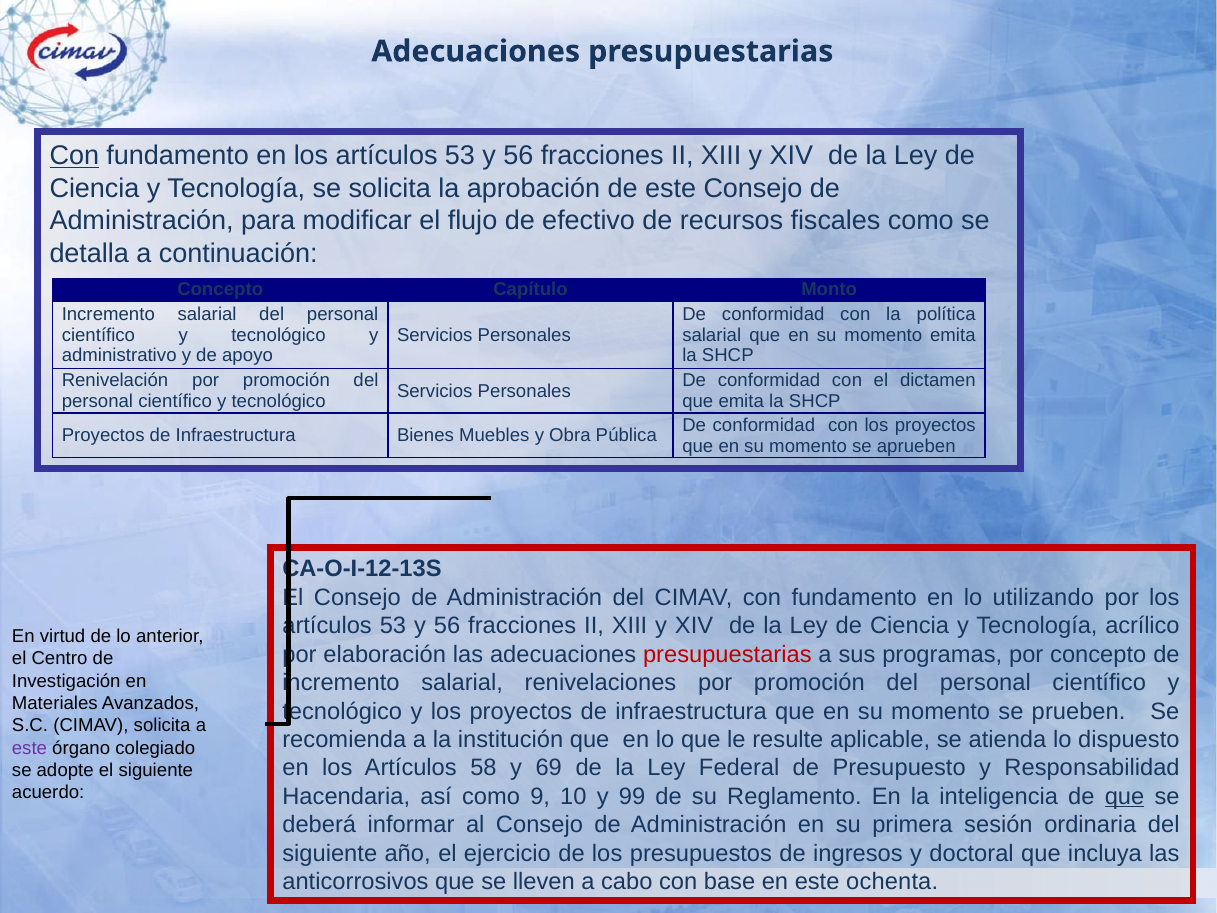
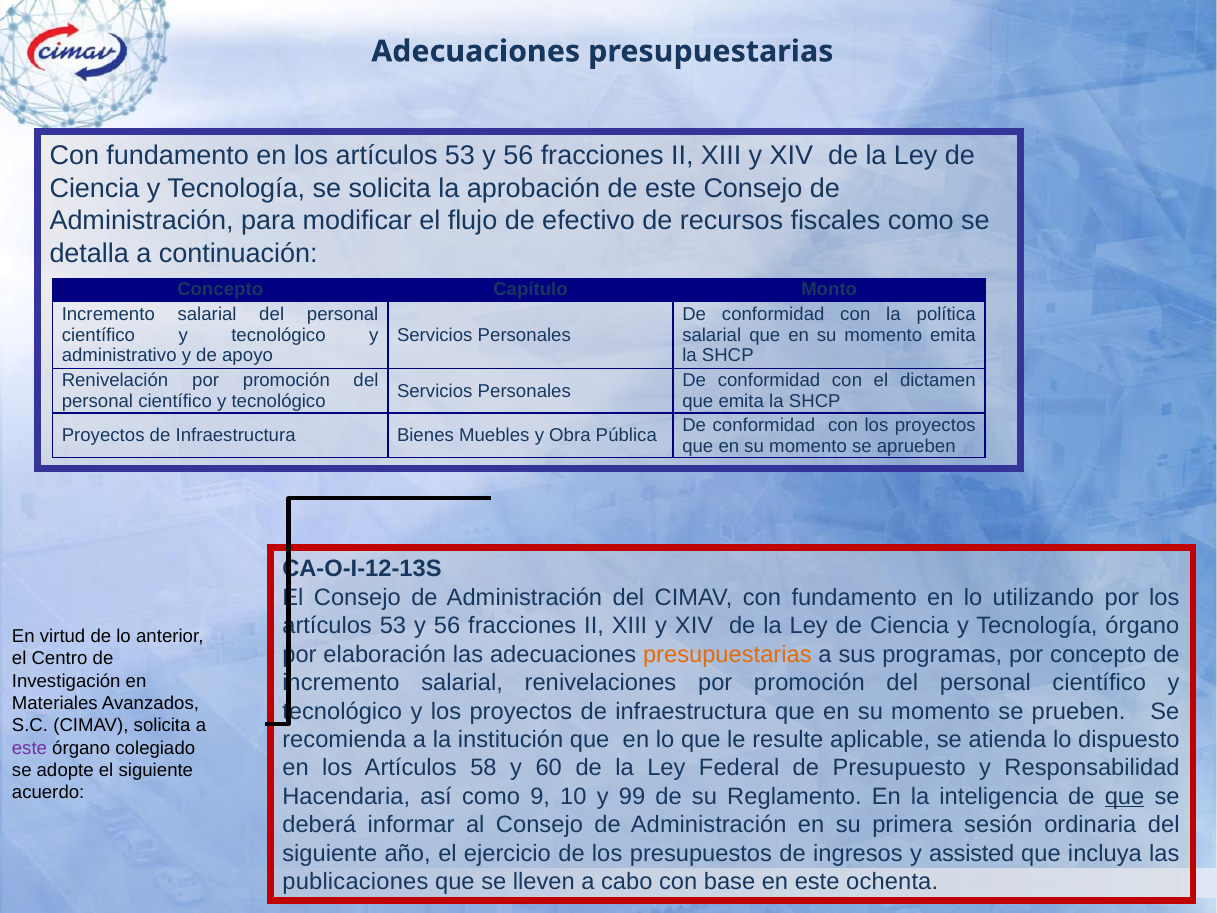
Con at (74, 156) underline: present -> none
Tecnología acrílico: acrílico -> órgano
presupuestarias at (727, 654) colour: red -> orange
69: 69 -> 60
doctoral: doctoral -> assisted
anticorrosivos: anticorrosivos -> publicaciones
